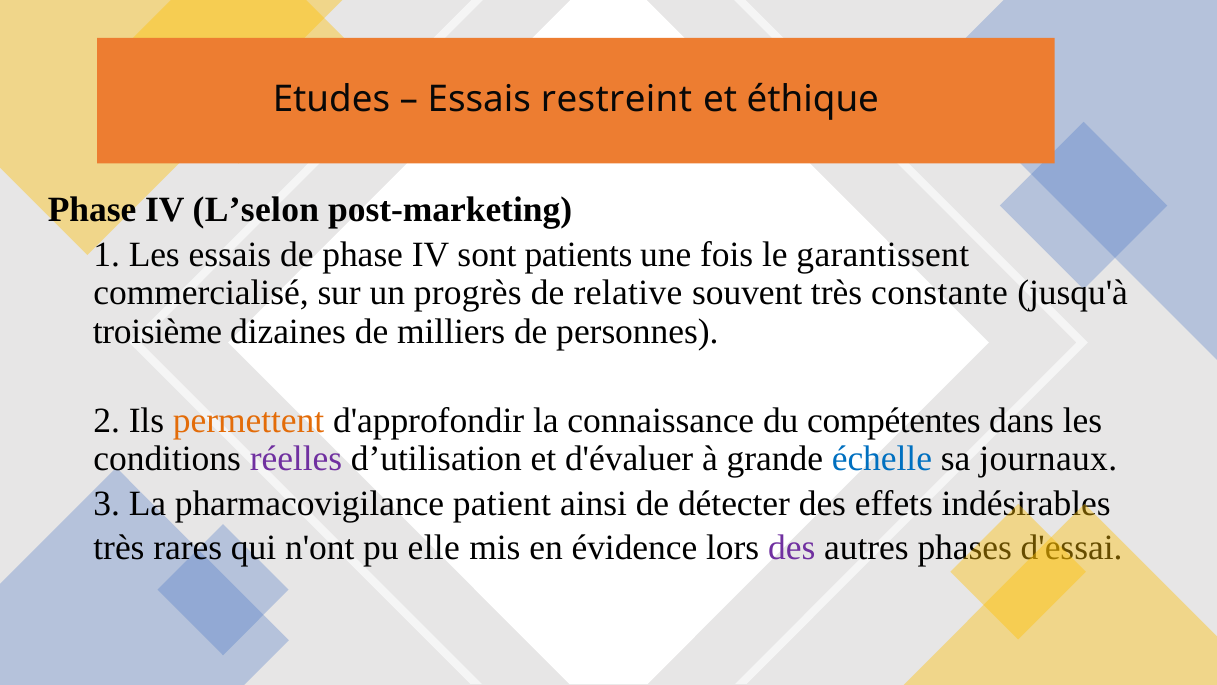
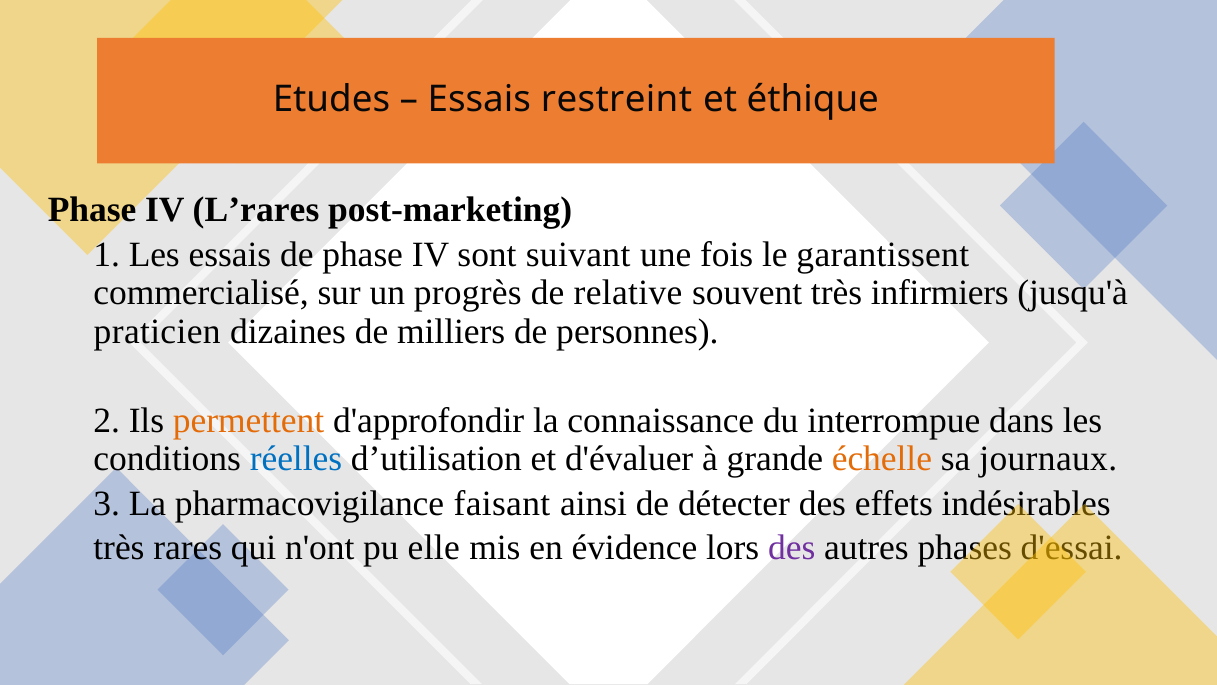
L’selon: L’selon -> L’rares
patients: patients -> suivant
constante: constante -> infirmiers
troisième: troisième -> praticien
compétentes: compétentes -> interrompue
réelles colour: purple -> blue
échelle colour: blue -> orange
patient: patient -> faisant
